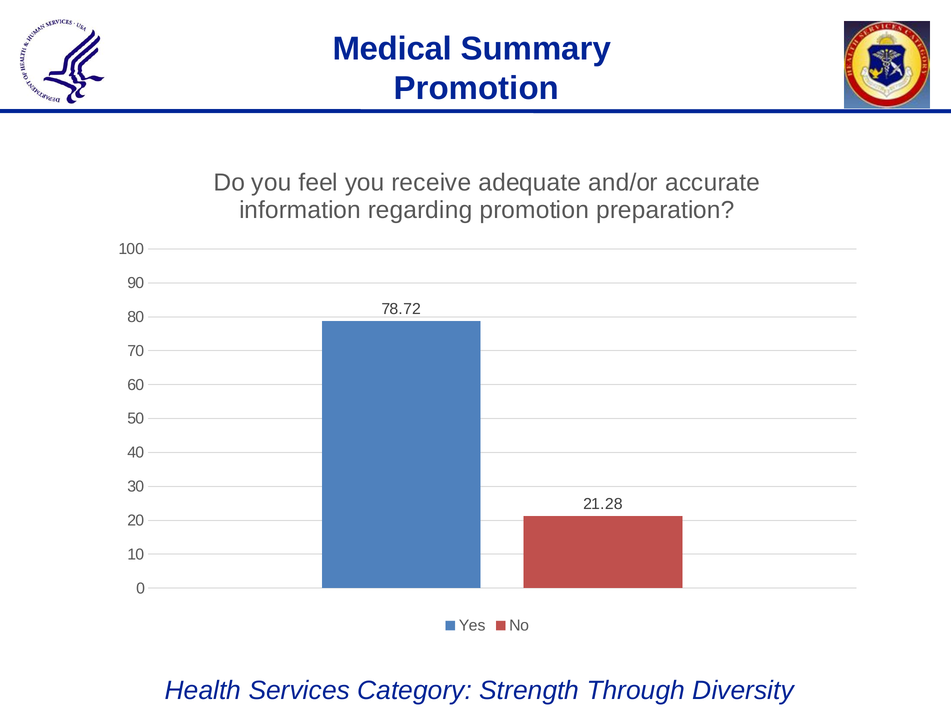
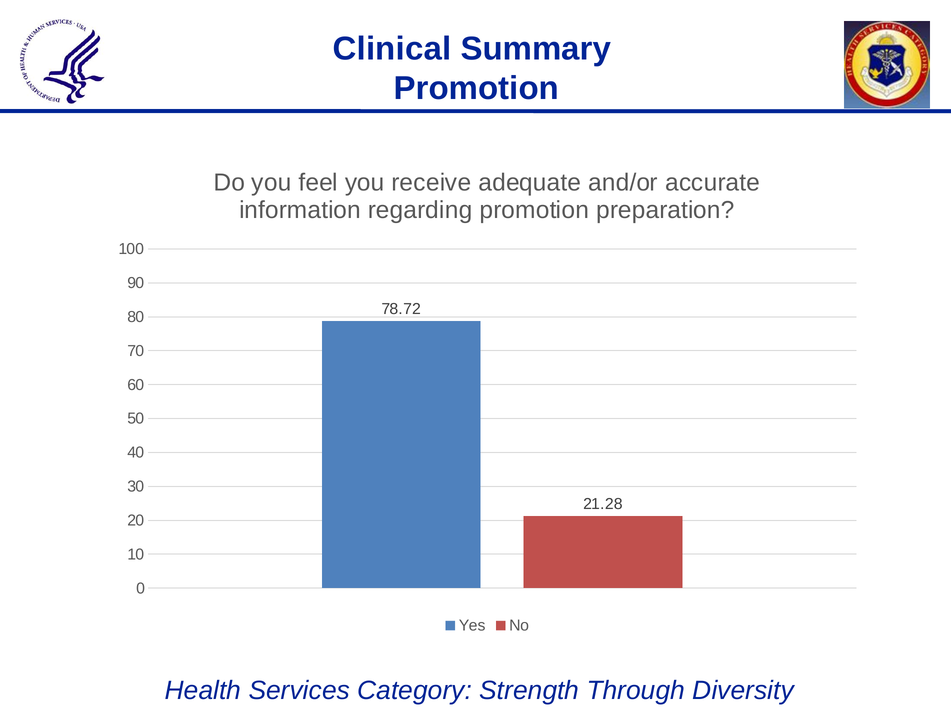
Medical: Medical -> Clinical
